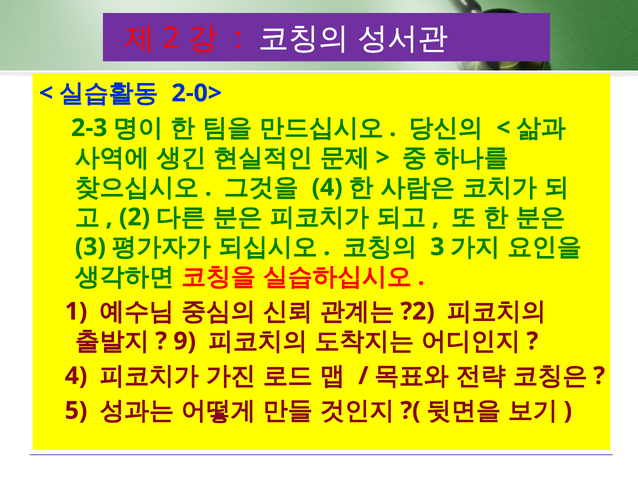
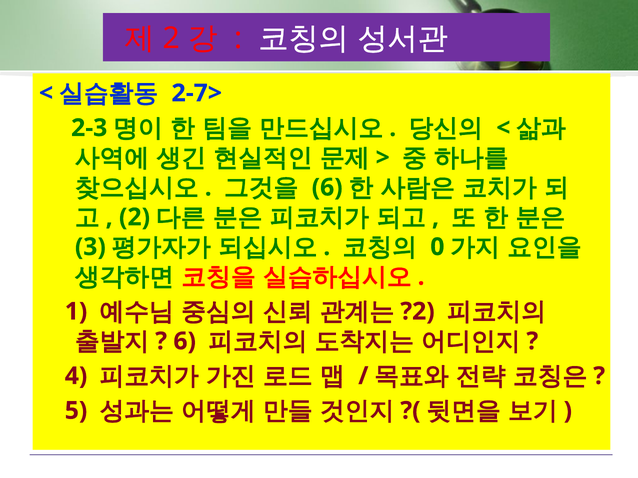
2-0>: 2-0> -> 2-7>
4 at (327, 188): 4 -> 6
3 at (437, 247): 3 -> 0
9 at (185, 342): 9 -> 6
